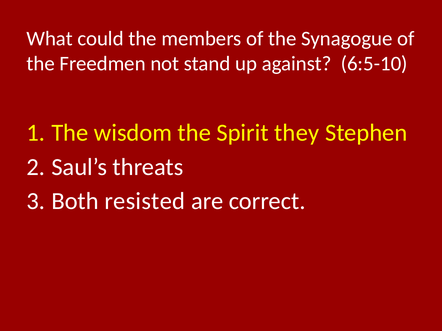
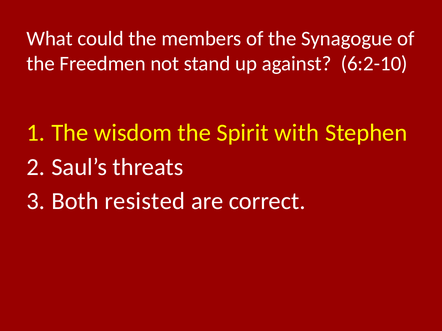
6:5-10: 6:5-10 -> 6:2-10
they: they -> with
